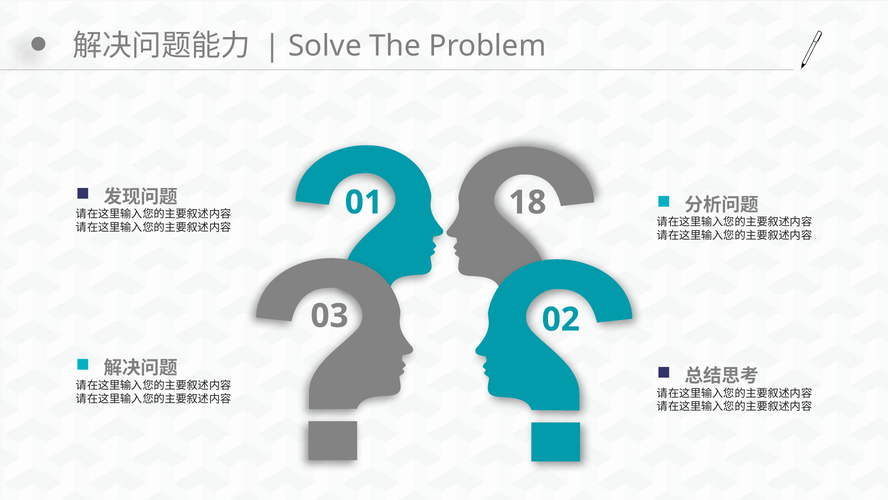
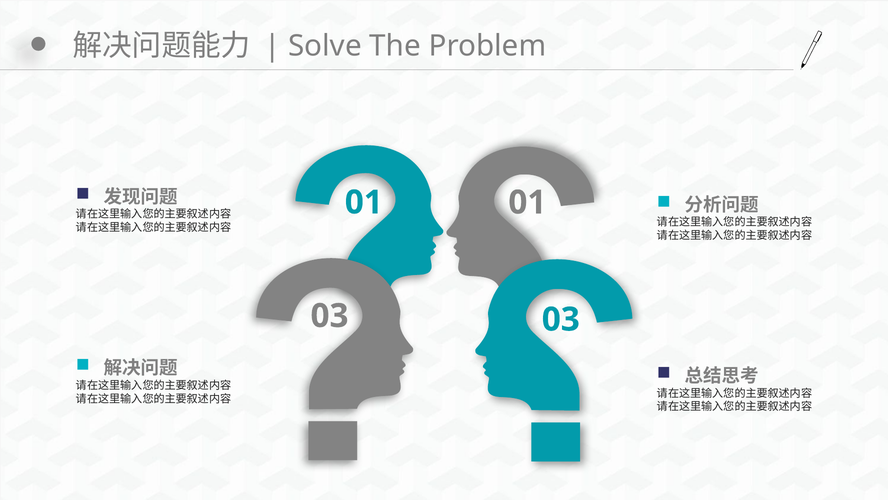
01 18: 18 -> 01
03 02: 02 -> 03
